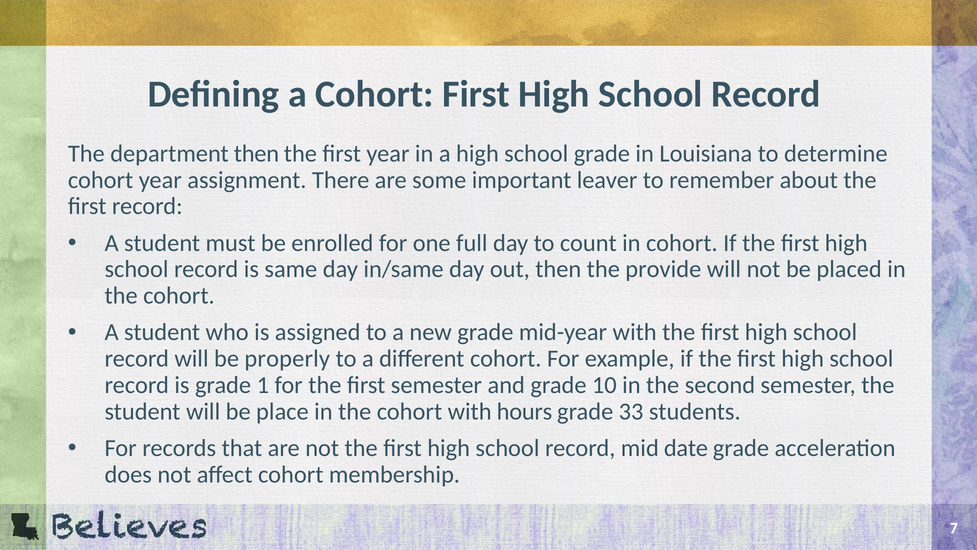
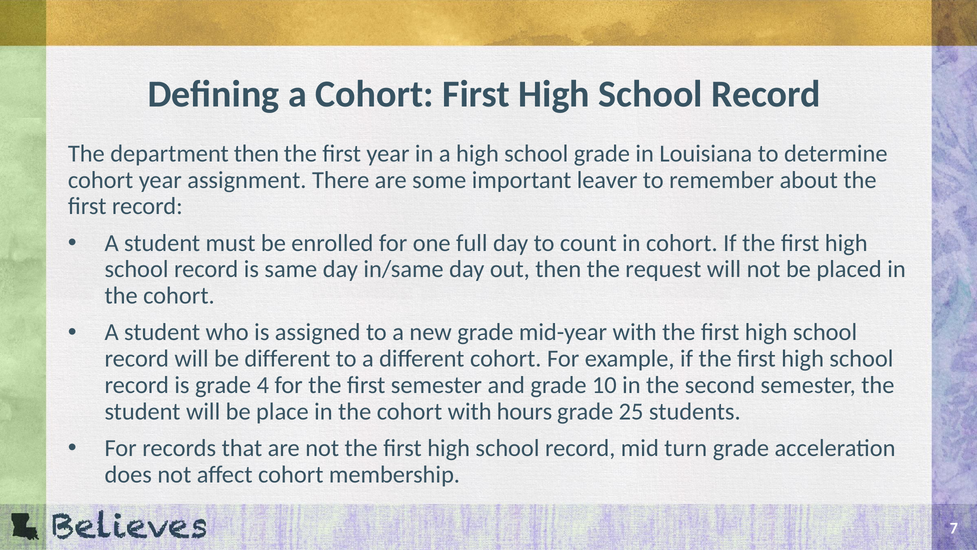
provide: provide -> request
be properly: properly -> different
1: 1 -> 4
33: 33 -> 25
date: date -> turn
